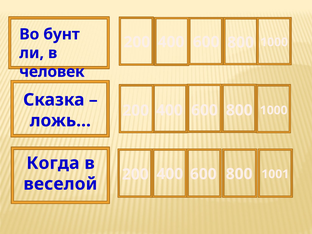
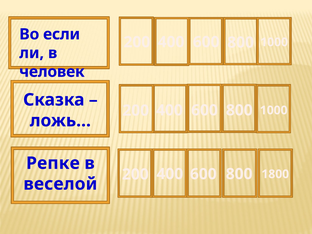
бунт: бунт -> если
Когда: Когда -> Репке
1001: 1001 -> 1800
